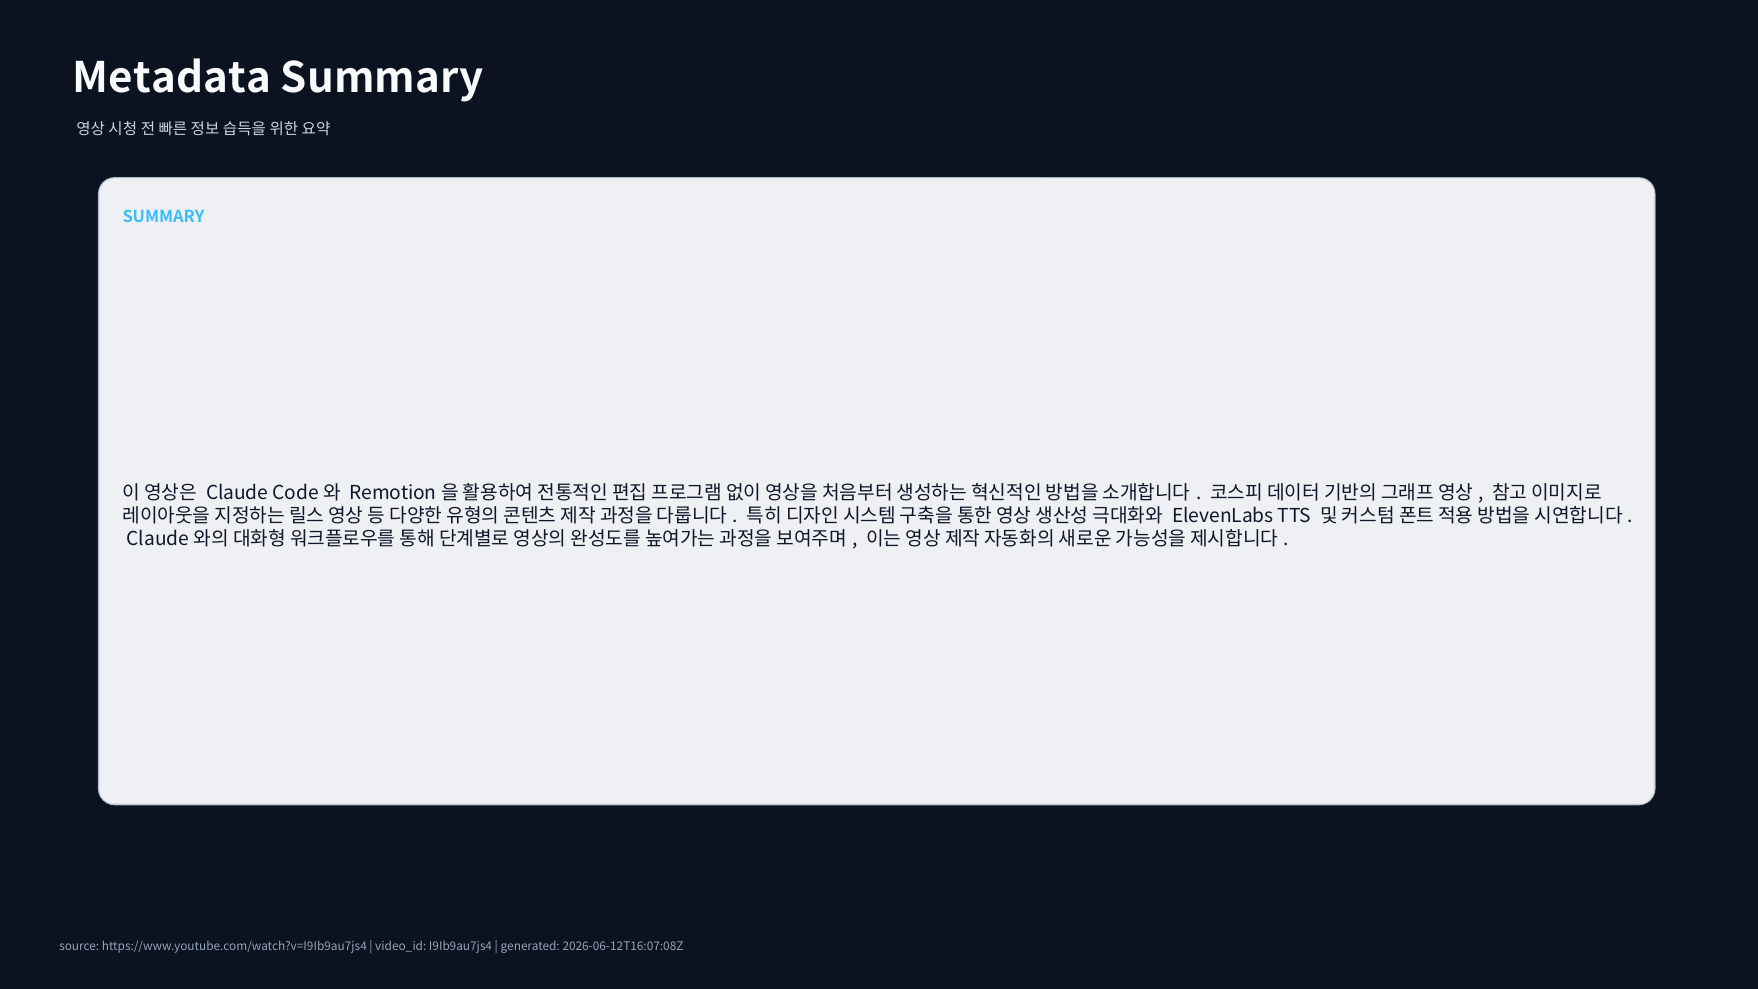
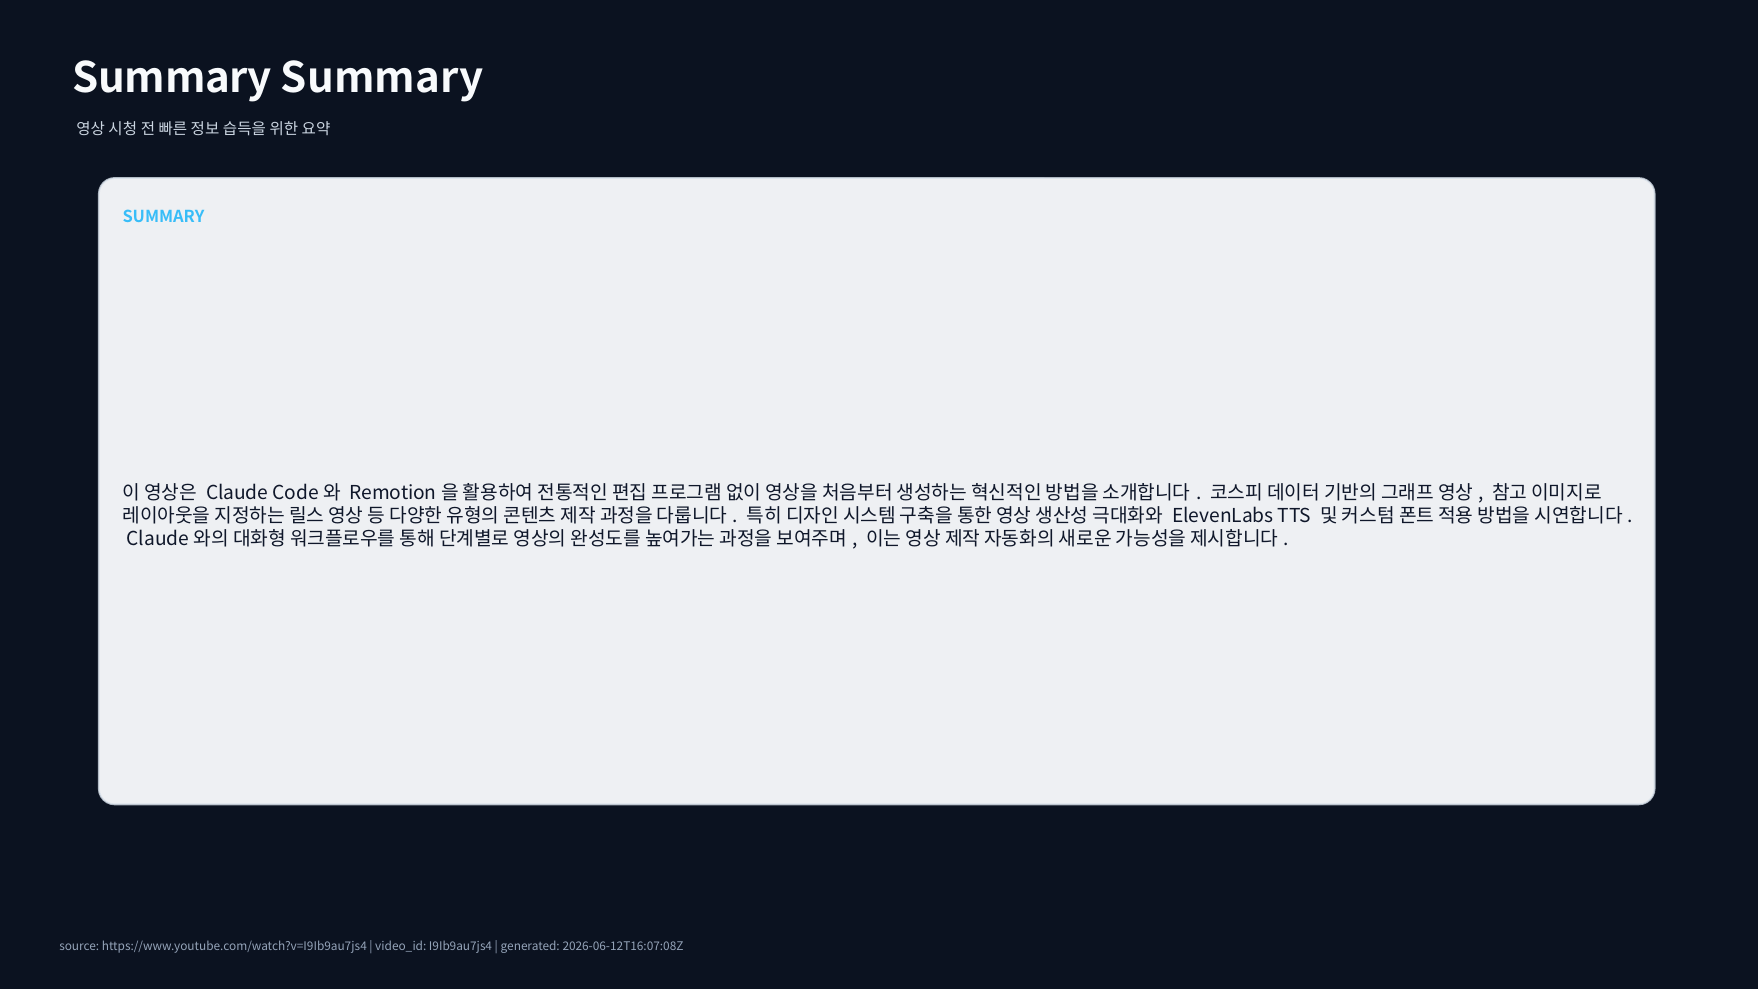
Metadata at (172, 79): Metadata -> Summary
